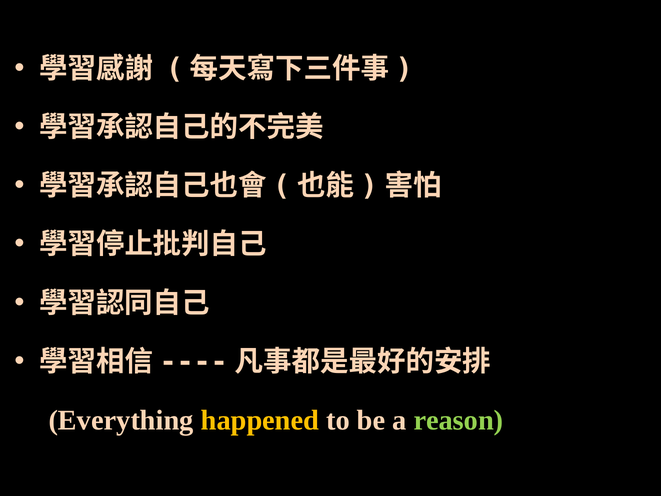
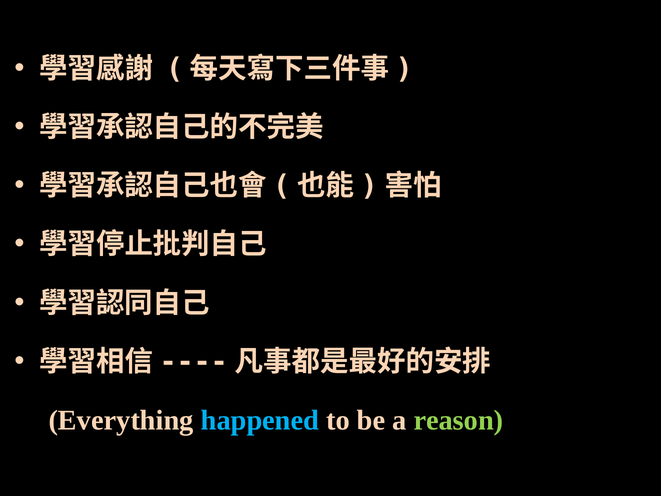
happened colour: yellow -> light blue
